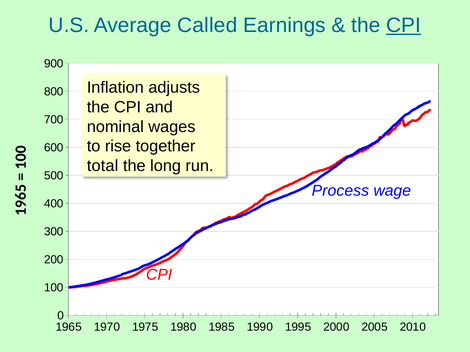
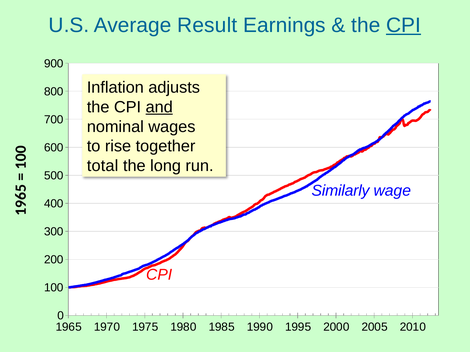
Called: Called -> Result
and underline: none -> present
Process: Process -> Similarly
